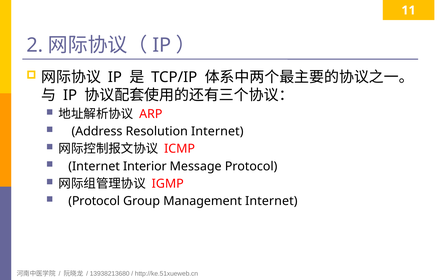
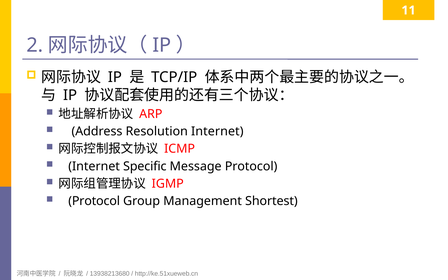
Interior: Interior -> Specific
Management Internet: Internet -> Shortest
